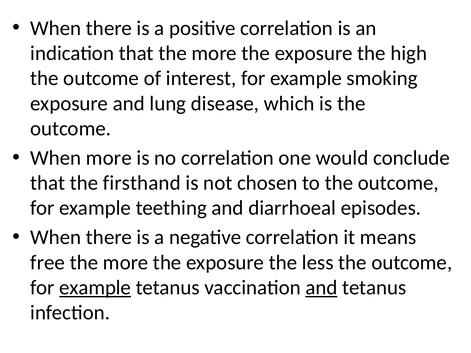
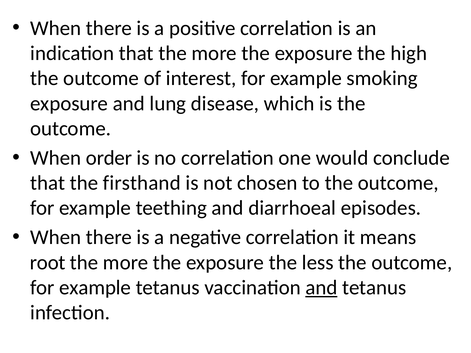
When more: more -> order
free: free -> root
example at (95, 288) underline: present -> none
